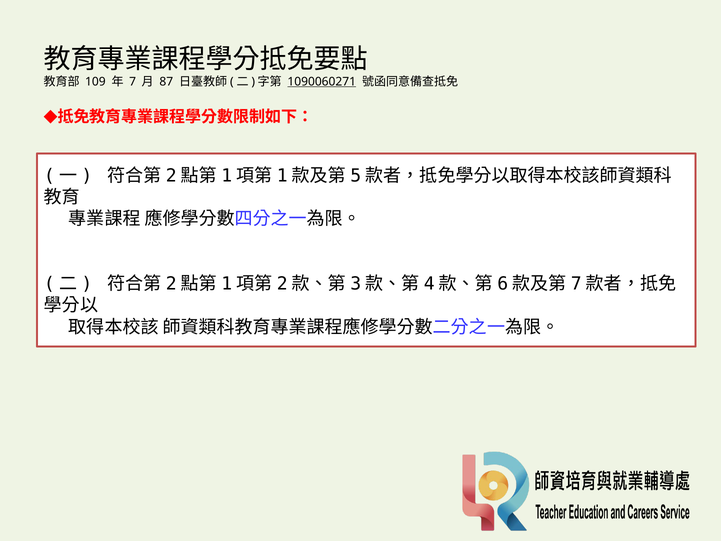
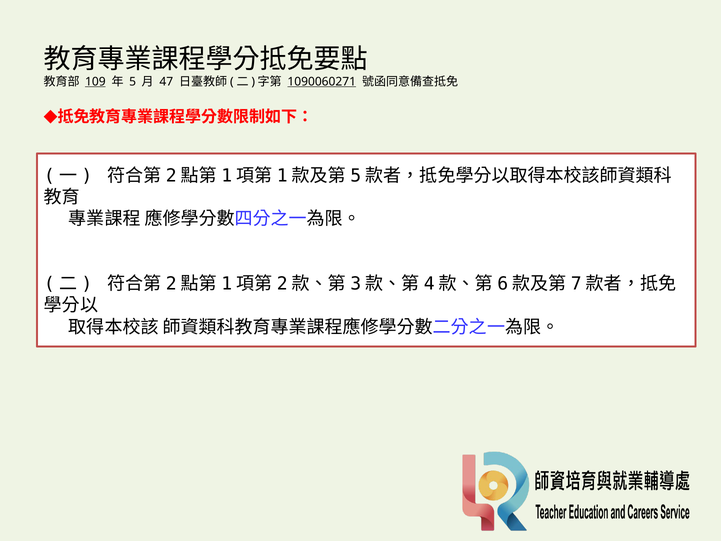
109 underline: none -> present
7: 7 -> 5
87: 87 -> 47
